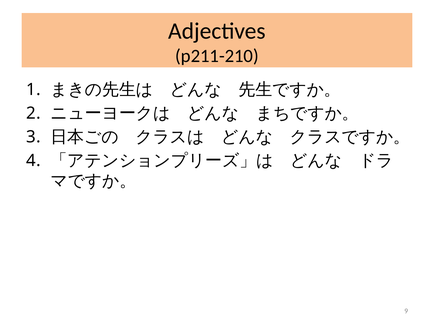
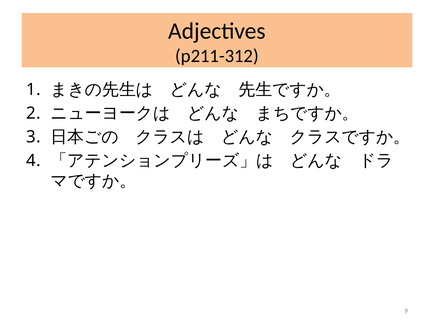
p211-210: p211-210 -> p211-312
